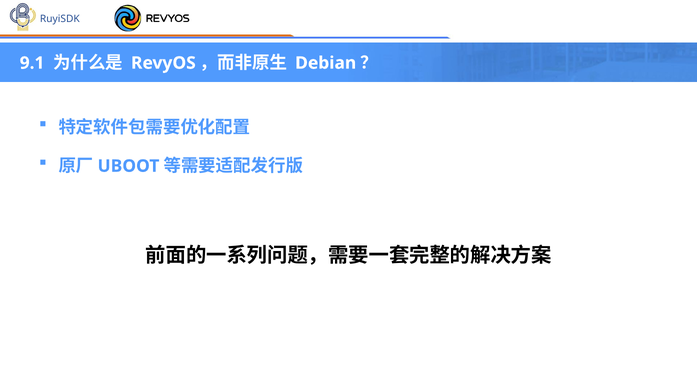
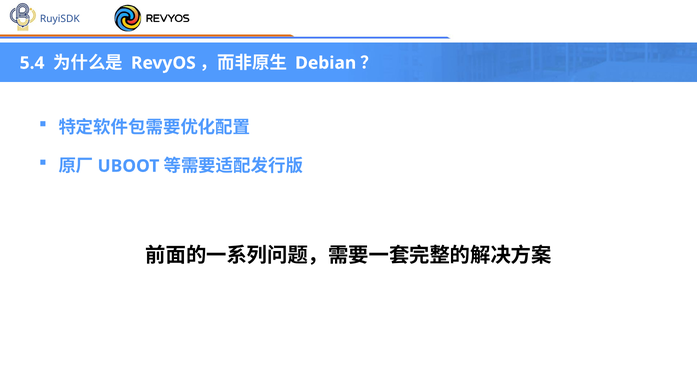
9.1: 9.1 -> 5.4
